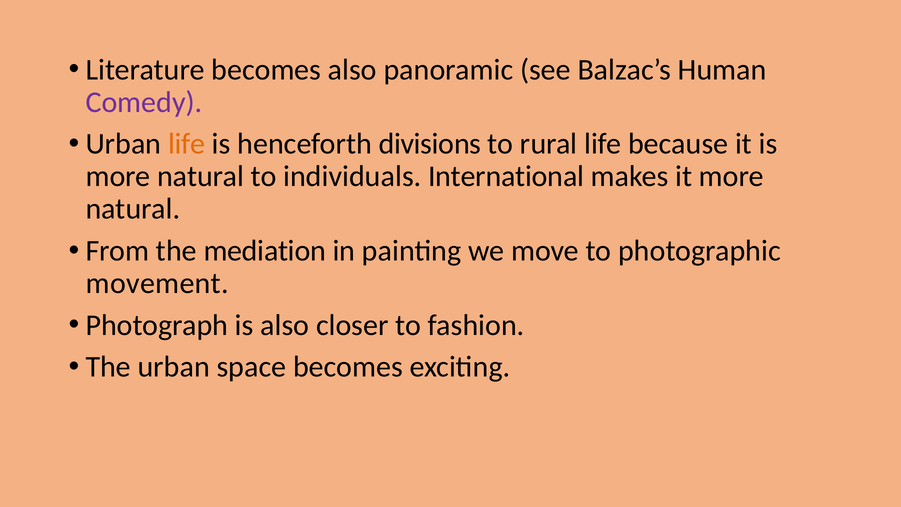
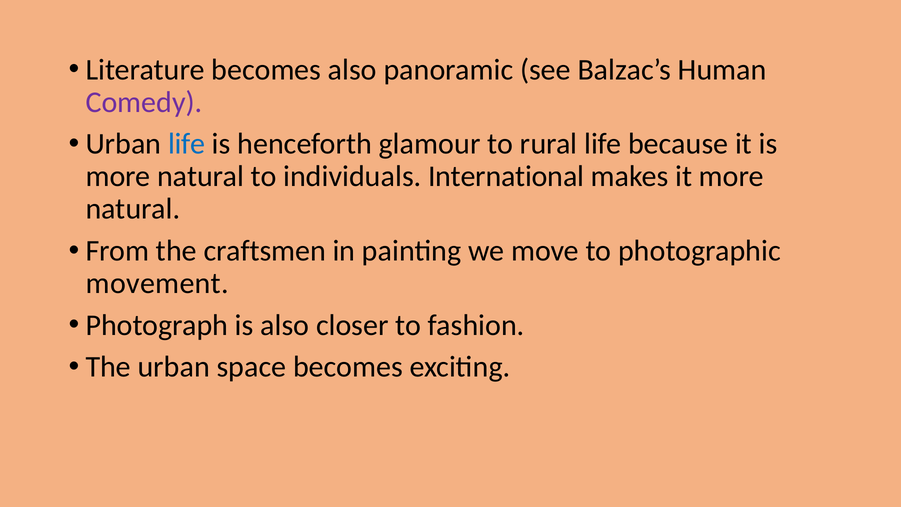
life at (187, 144) colour: orange -> blue
divisions: divisions -> glamour
mediation: mediation -> craftsmen
